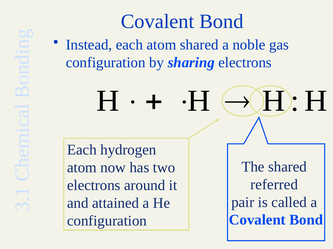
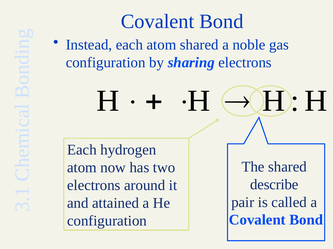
referred: referred -> describe
